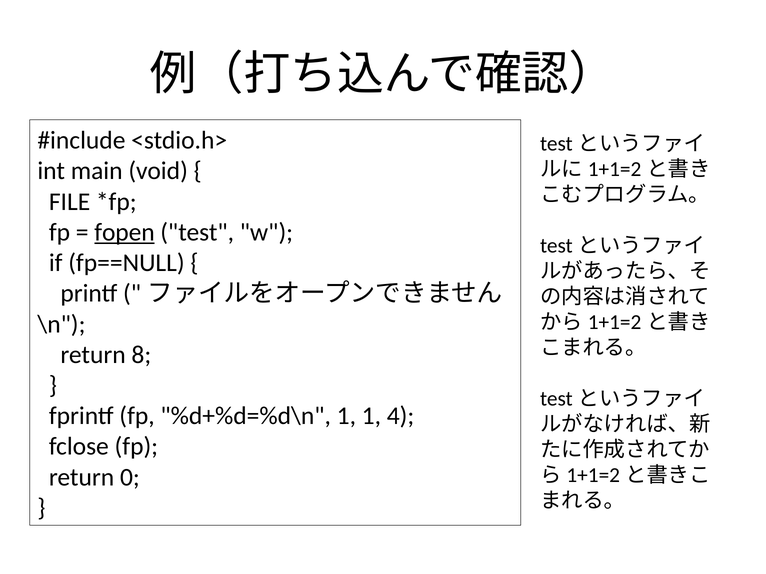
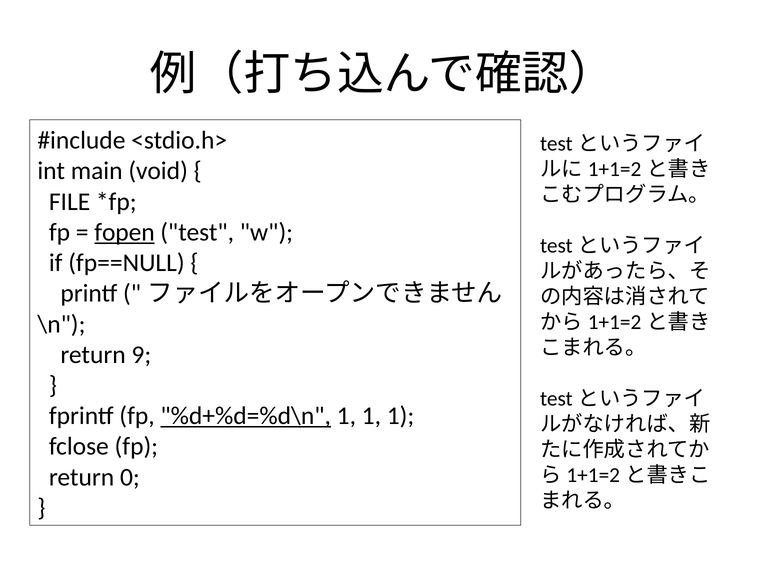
8: 8 -> 9
%d+%d=%d\n underline: none -> present
1 1 4: 4 -> 1
